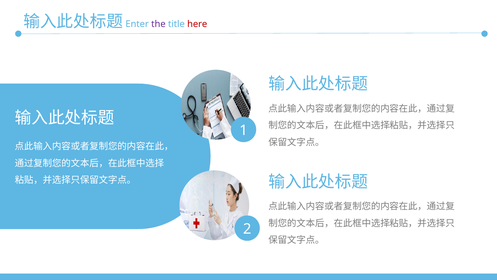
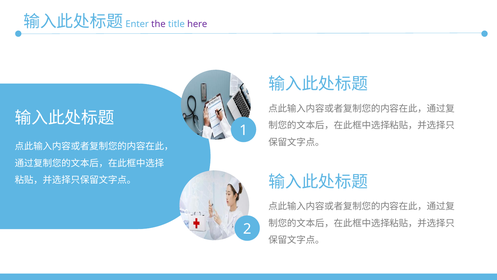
here colour: red -> purple
